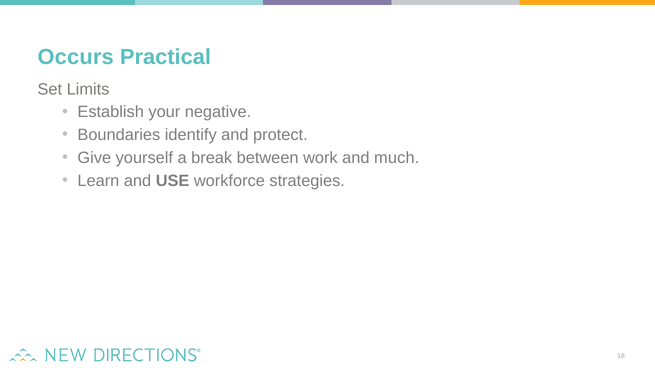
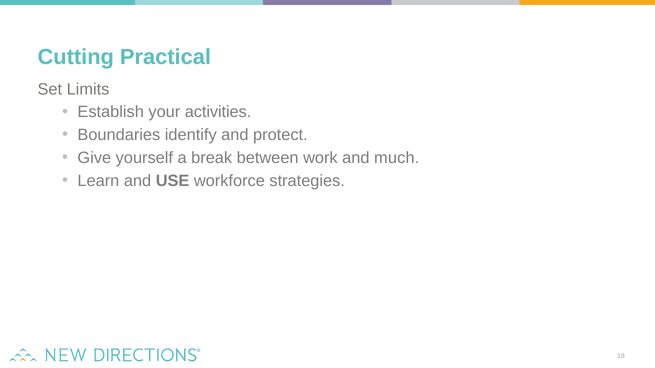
Occurs: Occurs -> Cutting
negative: negative -> activities
